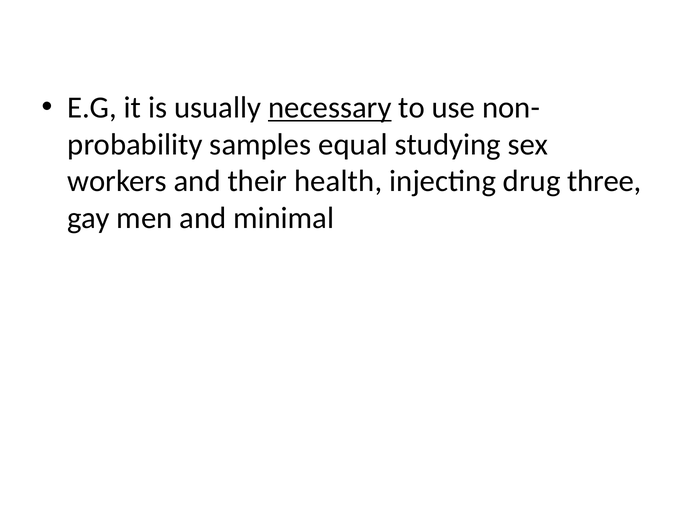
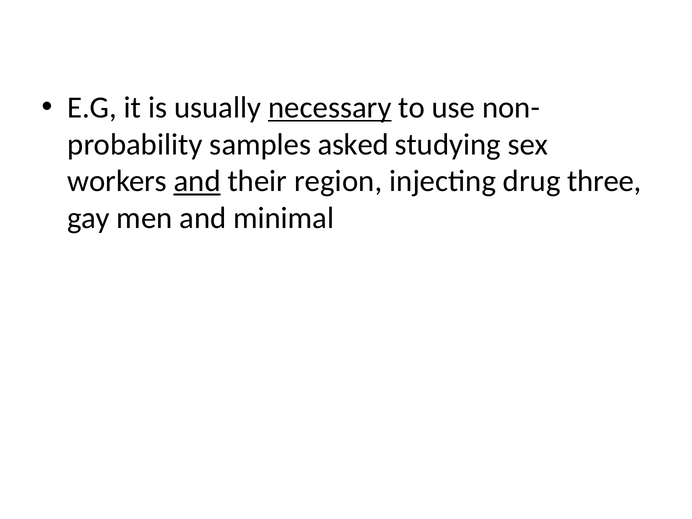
equal: equal -> asked
and at (197, 181) underline: none -> present
health: health -> region
